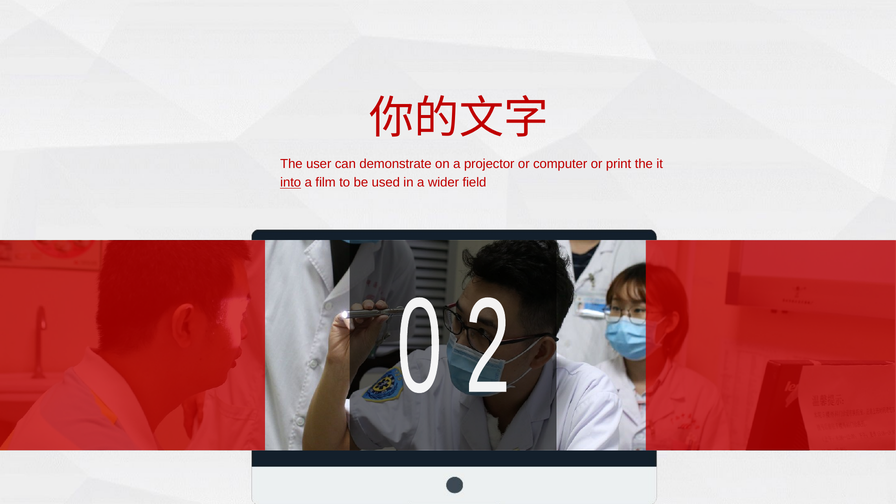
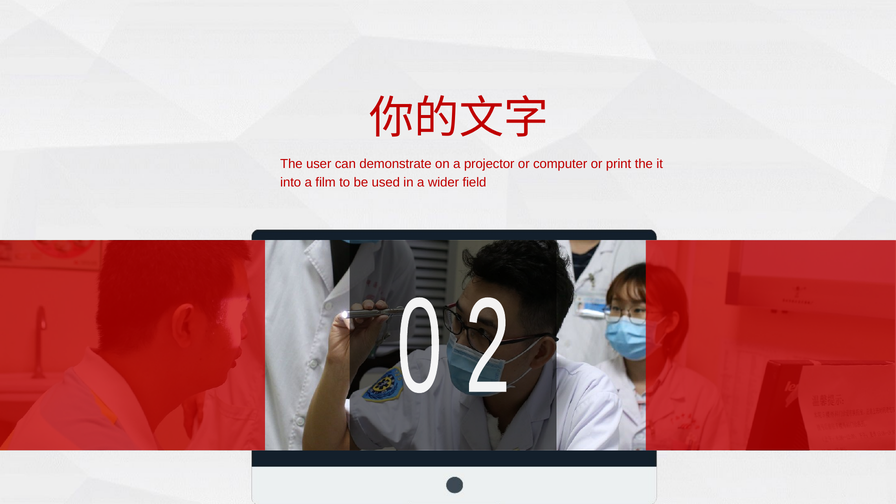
into underline: present -> none
